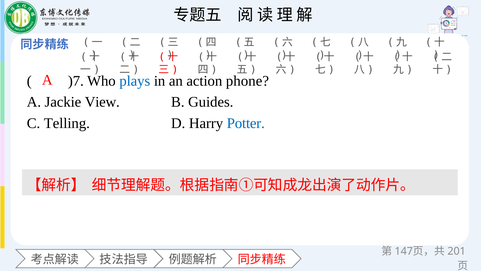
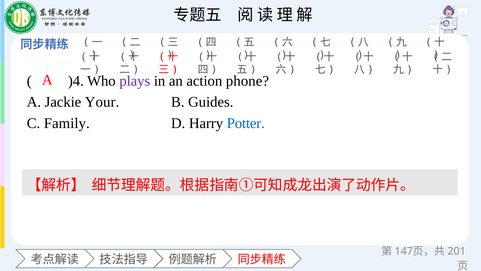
)7: )7 -> )4
plays colour: blue -> purple
View: View -> Your
Telling: Telling -> Family
